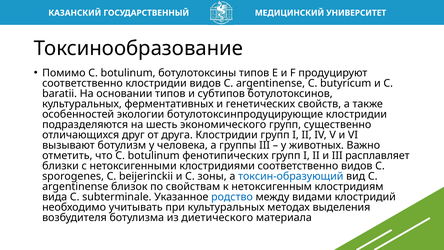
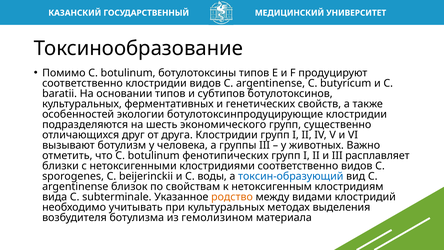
зоны: зоны -> воды
родство colour: blue -> orange
диетического: диетического -> гемолизином
